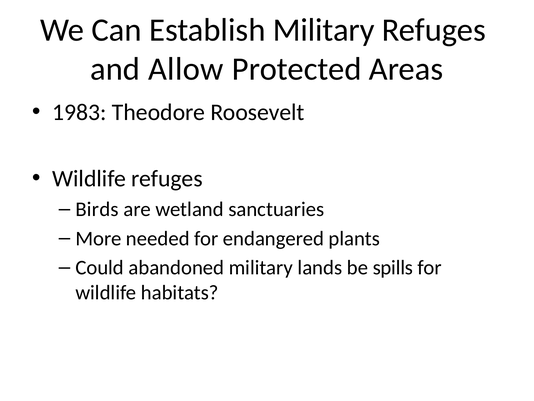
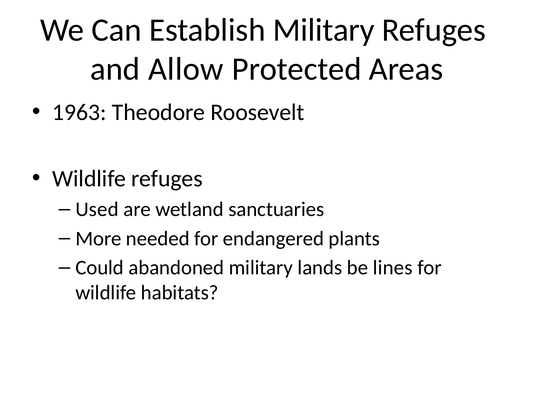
1983: 1983 -> 1963
Birds: Birds -> Used
spills: spills -> lines
